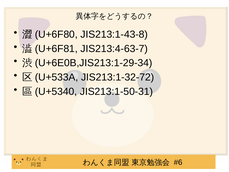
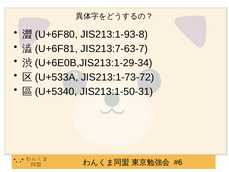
JIS213:1-43-8: JIS213:1-43-8 -> JIS213:1-93-8
JIS213:4-63-7: JIS213:4-63-7 -> JIS213:7-63-7
JIS213:1-32-72: JIS213:1-32-72 -> JIS213:1-73-72
